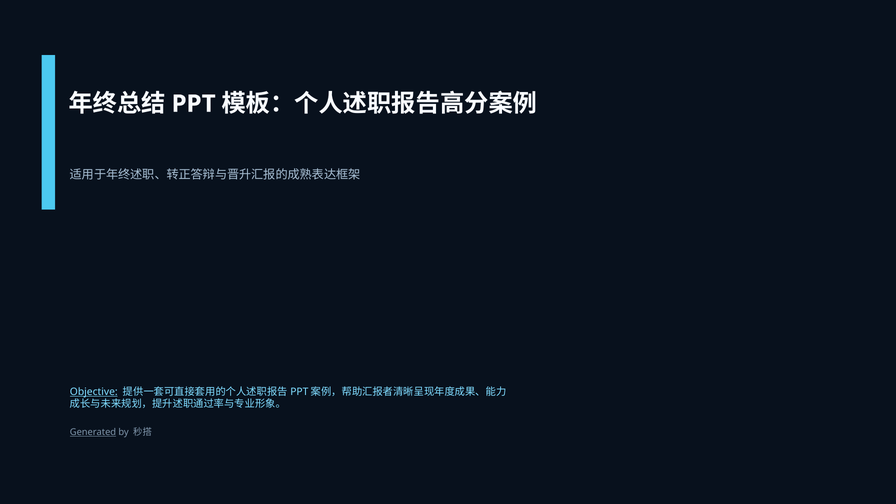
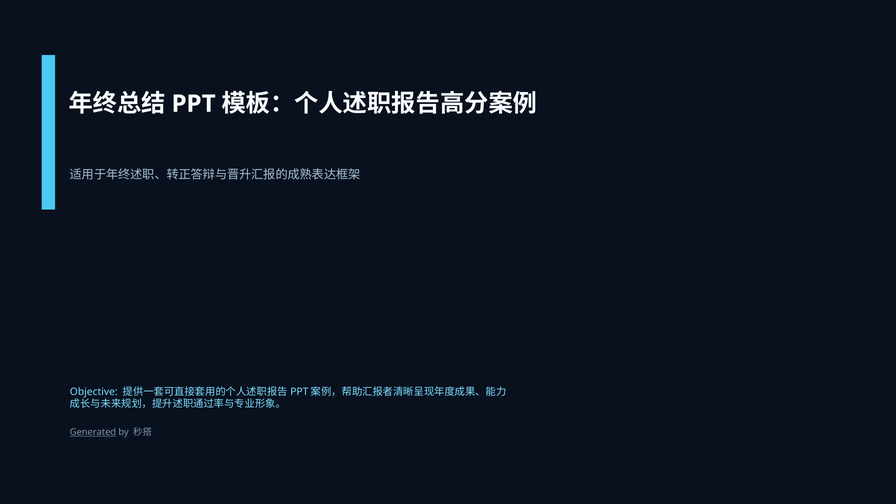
Objective underline: present -> none
